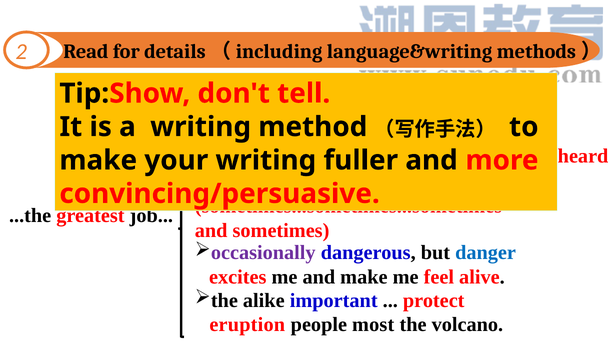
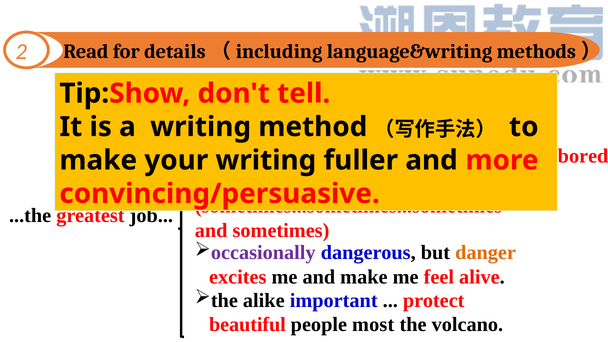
heard at (583, 156): heard -> bored
danger colour: blue -> orange
eruption: eruption -> beautiful
